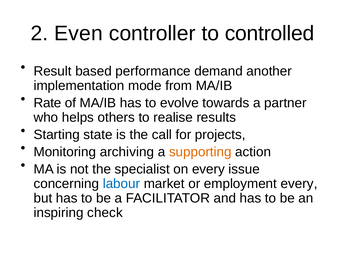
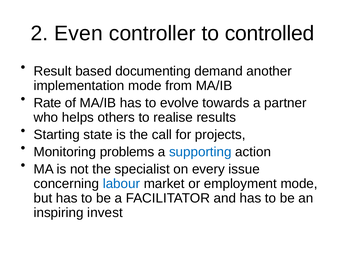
performance: performance -> documenting
archiving: archiving -> problems
supporting colour: orange -> blue
employment every: every -> mode
check: check -> invest
